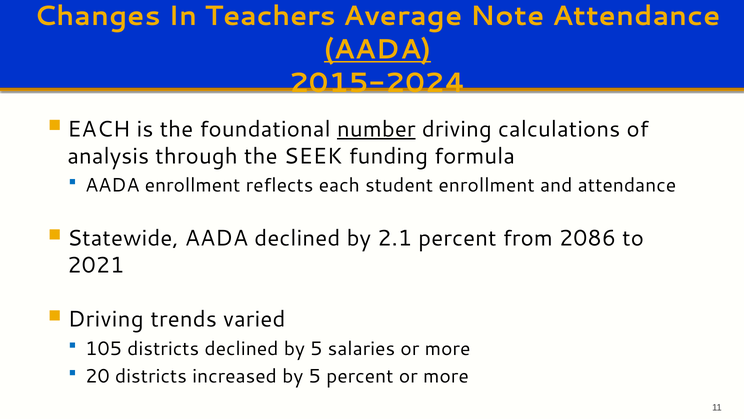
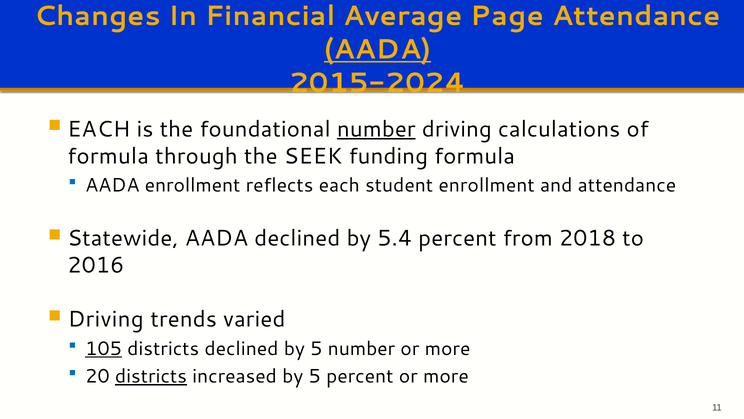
Teachers: Teachers -> Financial
Note: Note -> Page
analysis at (108, 156): analysis -> formula
2.1: 2.1 -> 5.4
2086: 2086 -> 2018
2021: 2021 -> 2016
105 underline: none -> present
5 salaries: salaries -> number
districts at (151, 376) underline: none -> present
